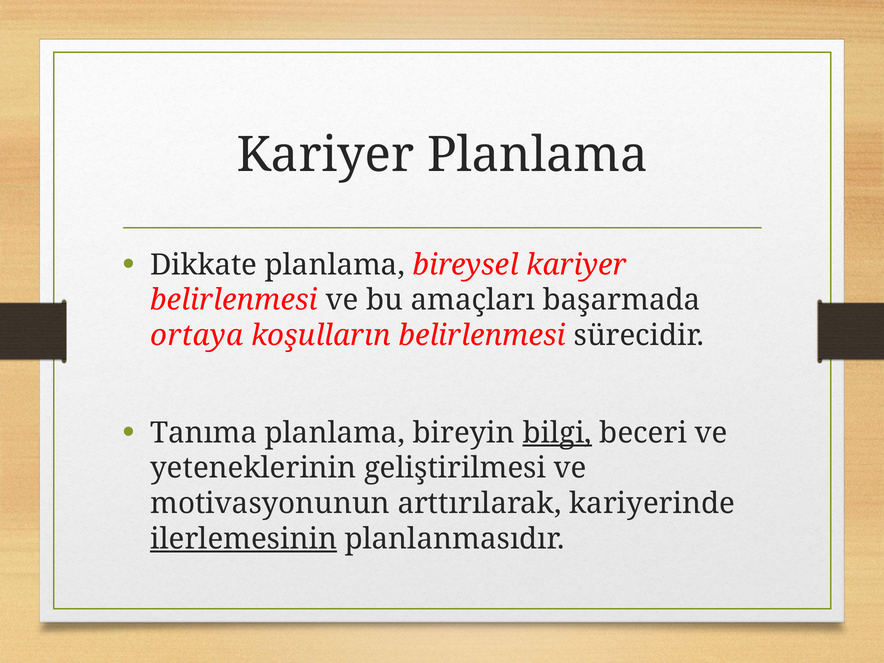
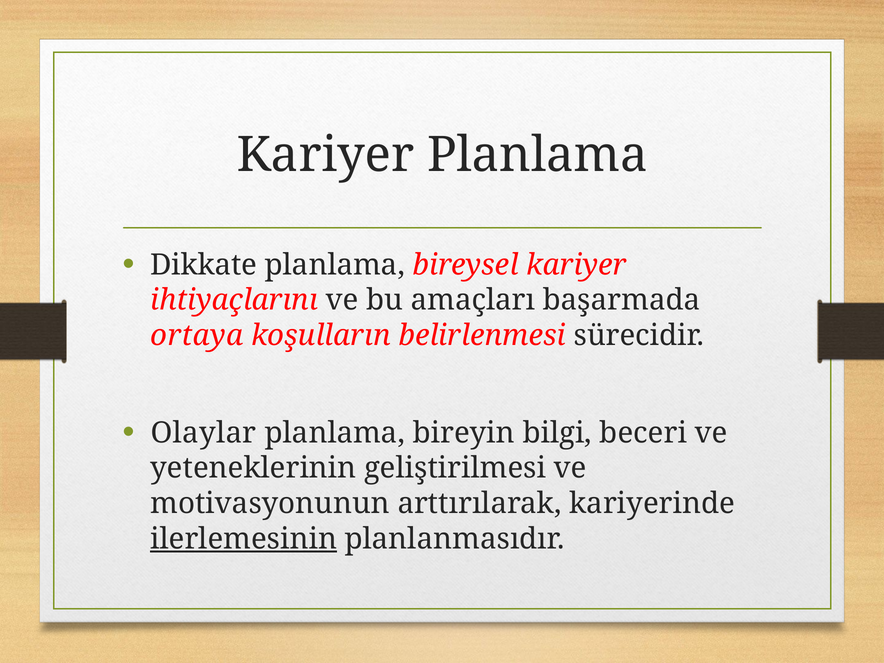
belirlenmesi at (234, 300): belirlenmesi -> ihtiyaçlarını
Tanıma: Tanıma -> Olaylar
bilgi underline: present -> none
